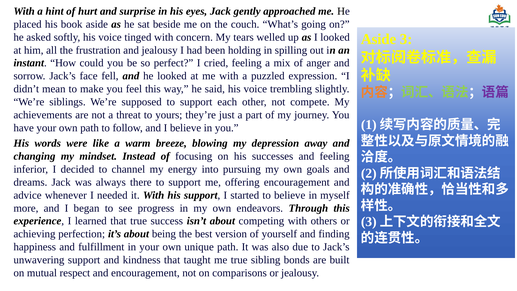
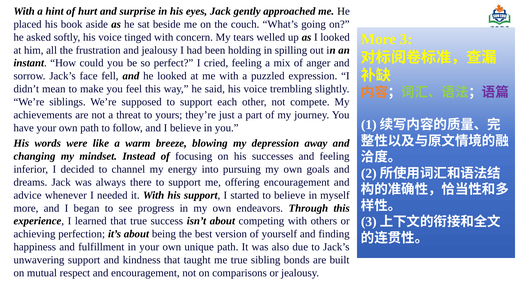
Aside at (379, 39): Aside -> More
